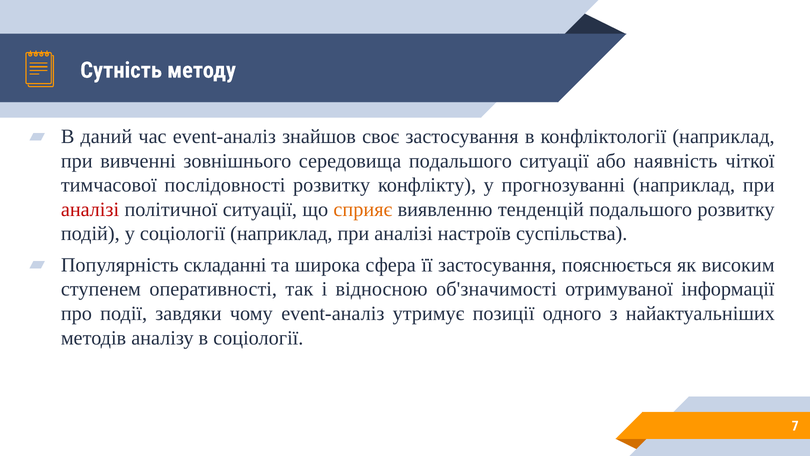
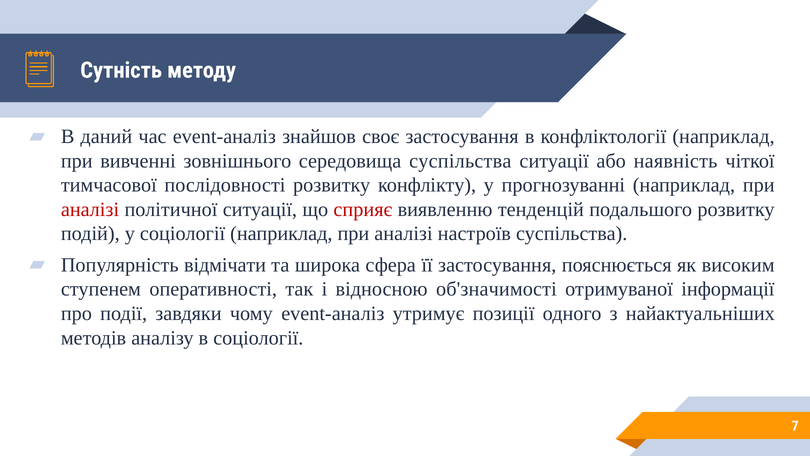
середовища подальшого: подальшого -> суспільства
сприяє colour: orange -> red
складанні: складанні -> відмічати
